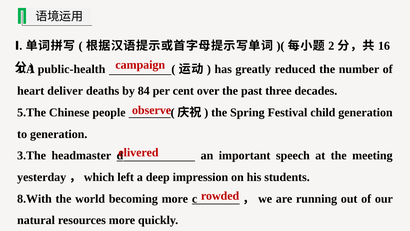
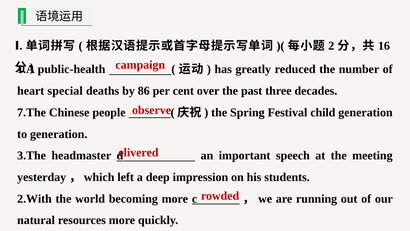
deliver: deliver -> special
84: 84 -> 86
5.The: 5.The -> 7.The
8.With: 8.With -> 2.With
